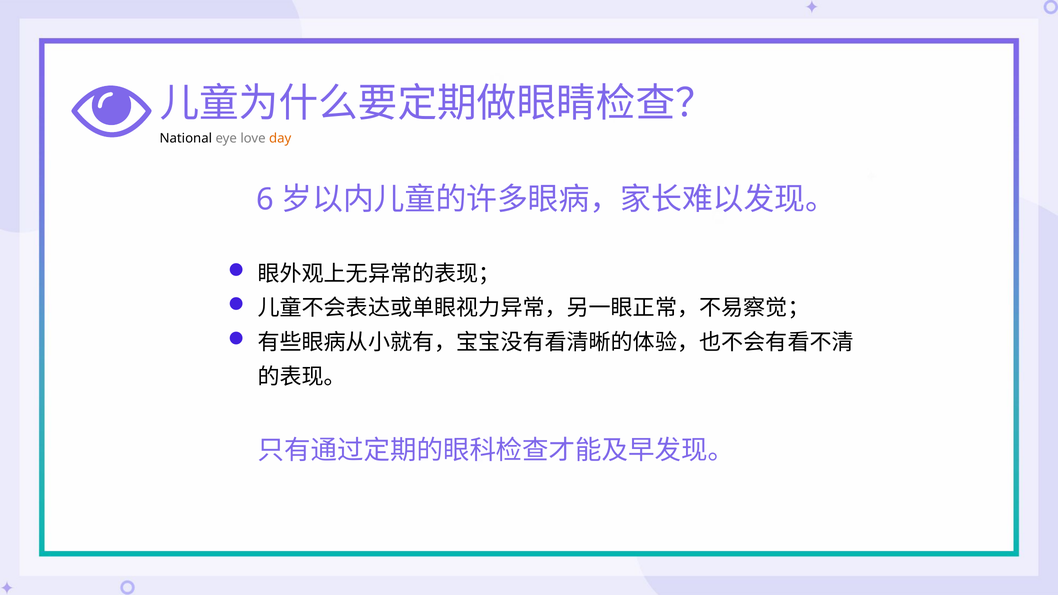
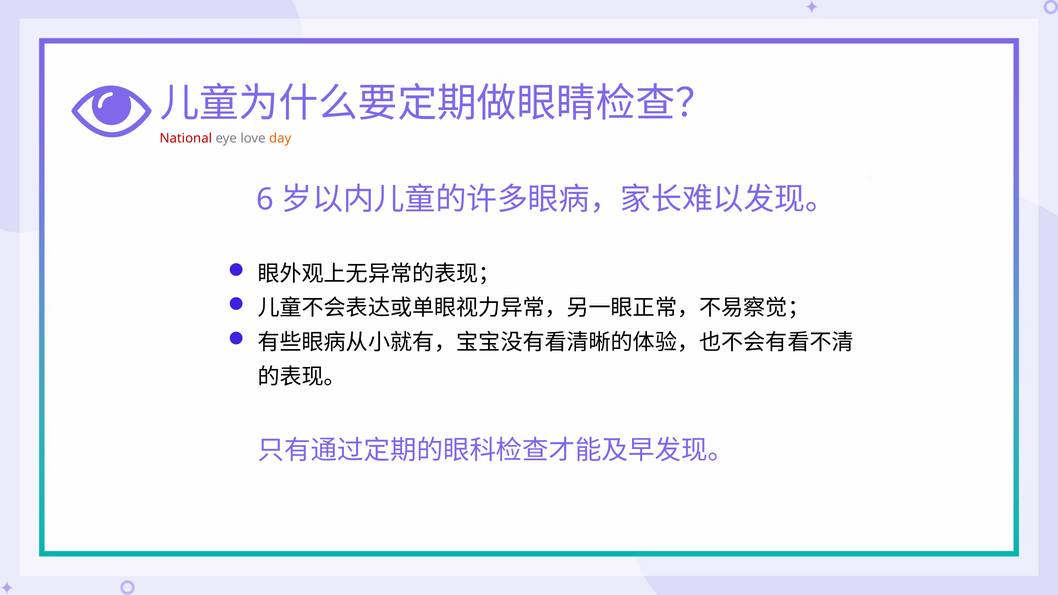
National colour: black -> red
